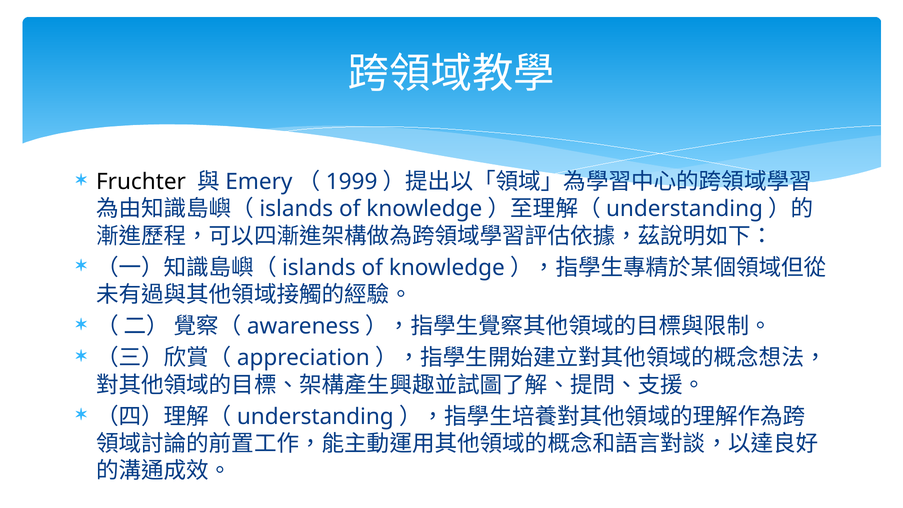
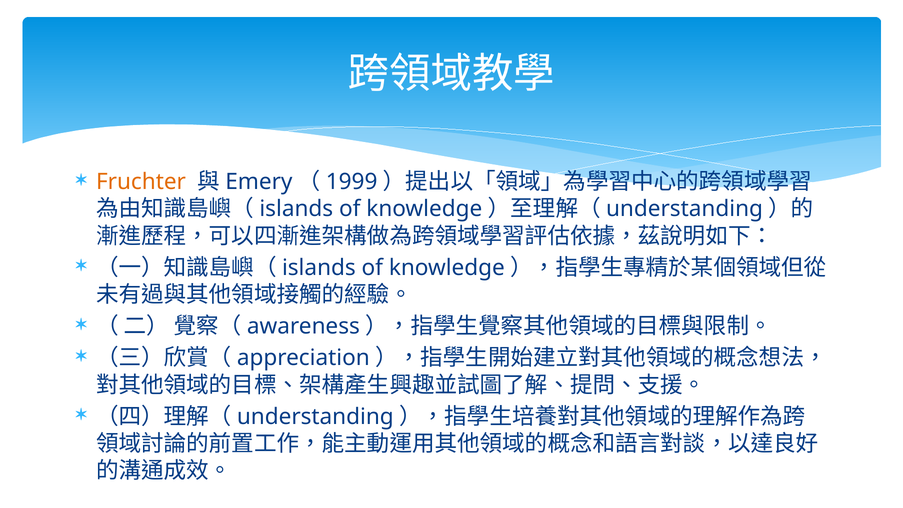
Fruchter colour: black -> orange
